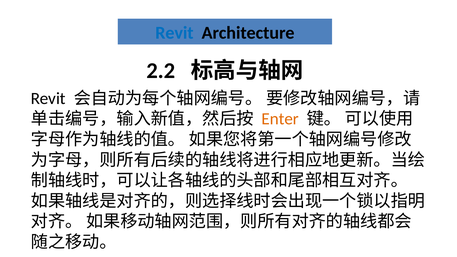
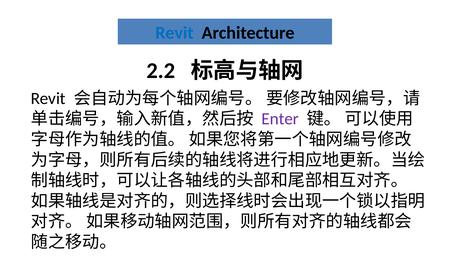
Enter colour: orange -> purple
